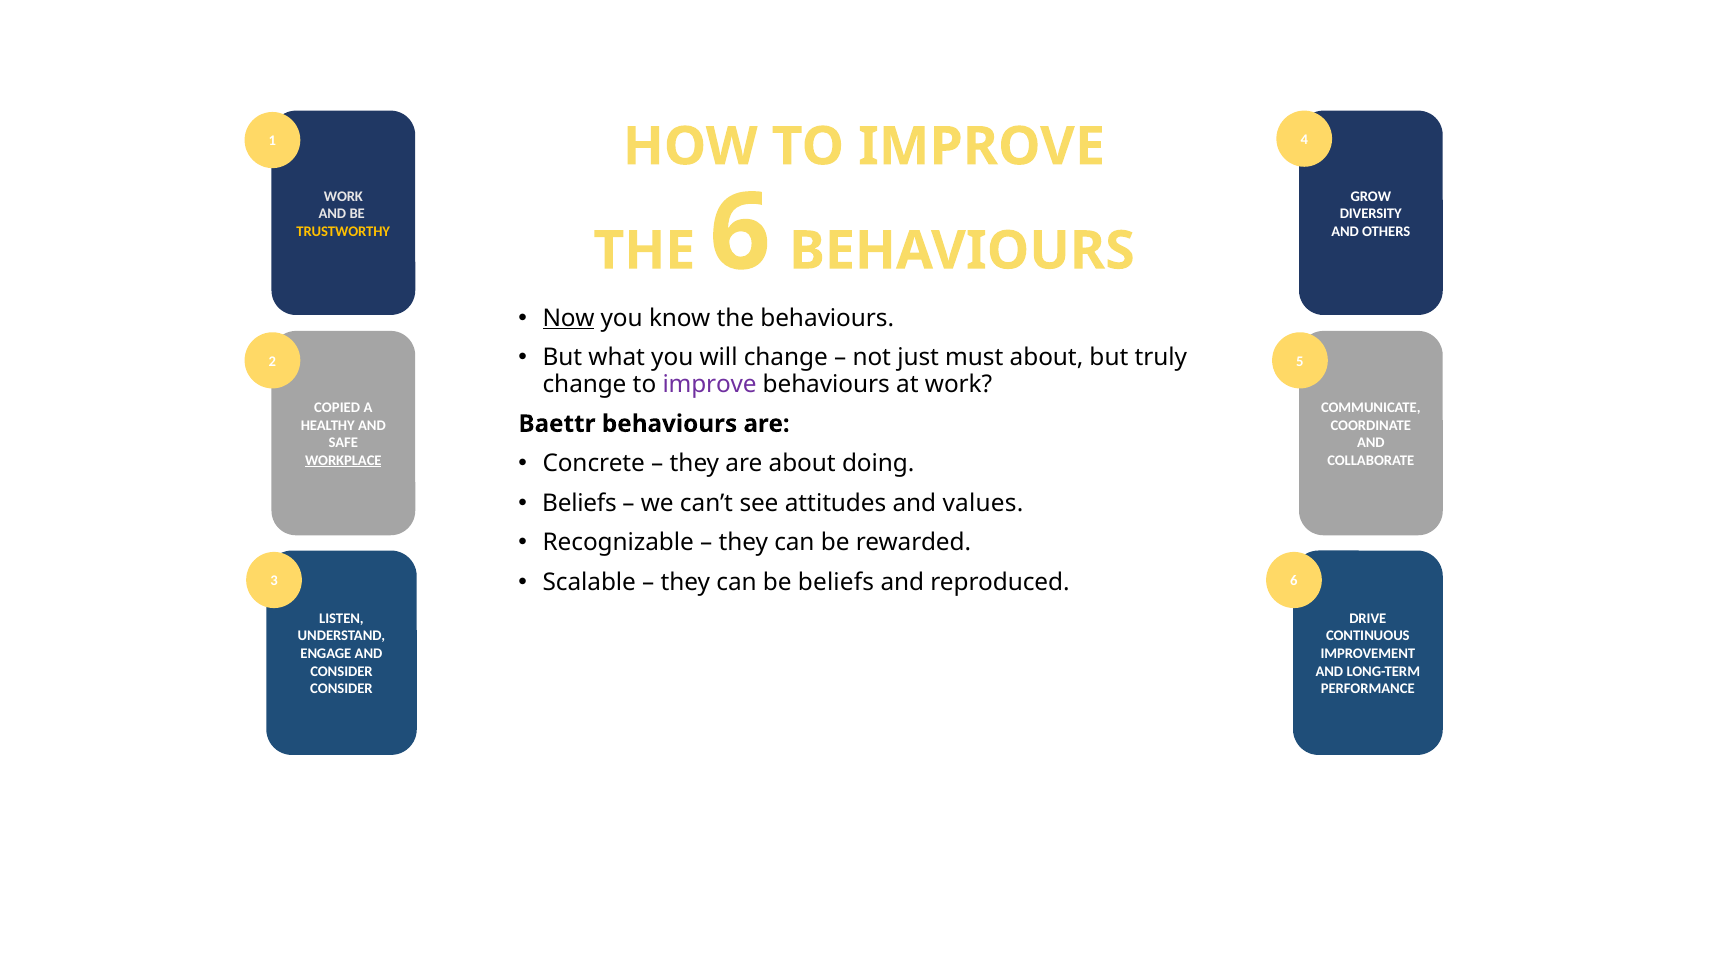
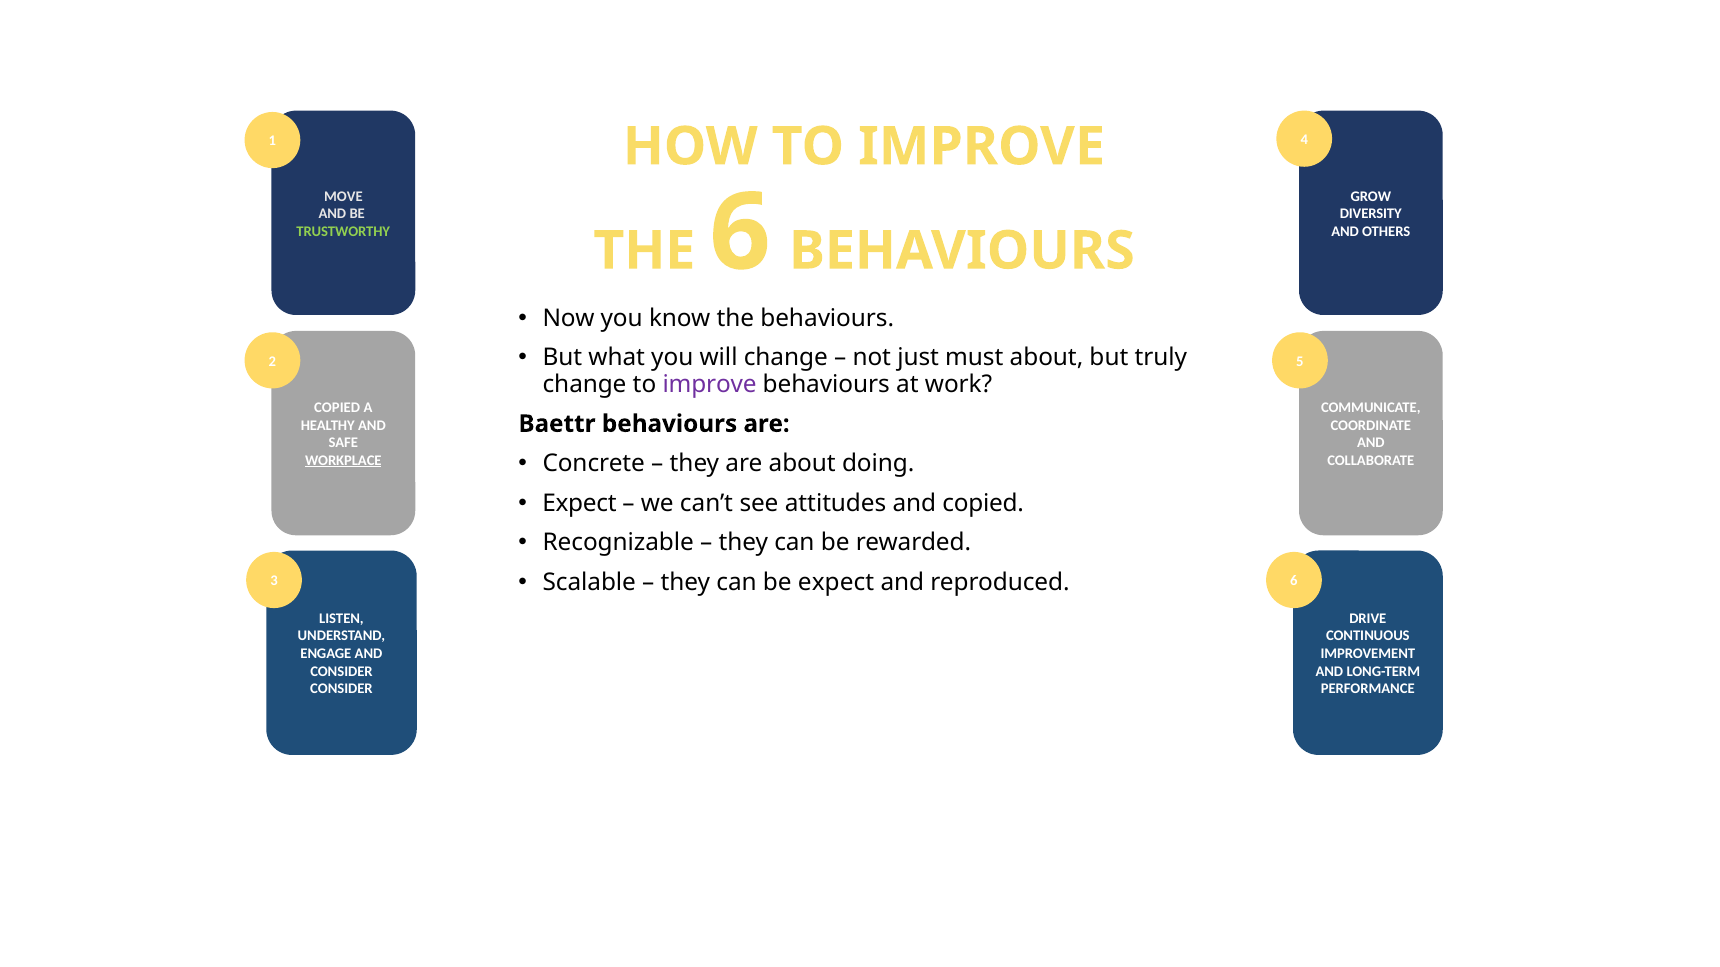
WORK at (343, 196): WORK -> MOVE
TRUSTWORTHY colour: yellow -> light green
Now underline: present -> none
Beliefs at (579, 503): Beliefs -> Expect
and values: values -> copied
be beliefs: beliefs -> expect
